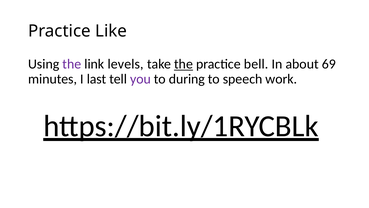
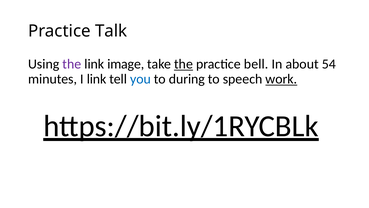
Like: Like -> Talk
levels: levels -> image
69: 69 -> 54
I last: last -> link
you colour: purple -> blue
work underline: none -> present
